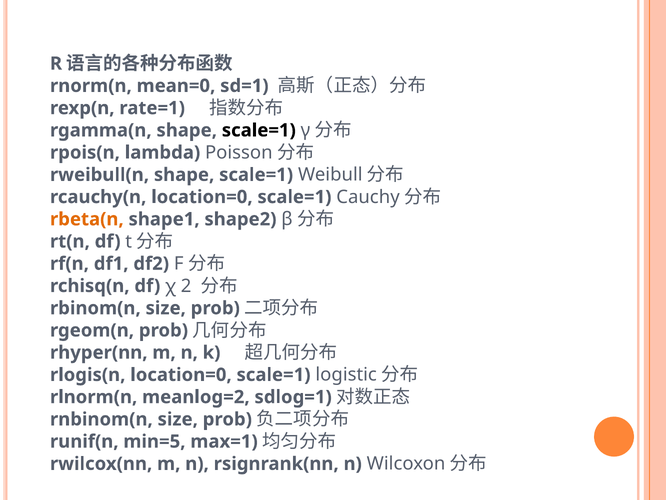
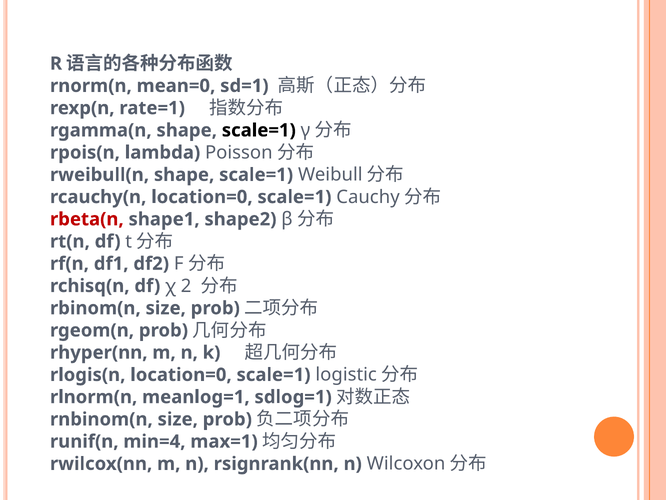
rbeta(n colour: orange -> red
meanlog=2: meanlog=2 -> meanlog=1
min=5: min=5 -> min=4
